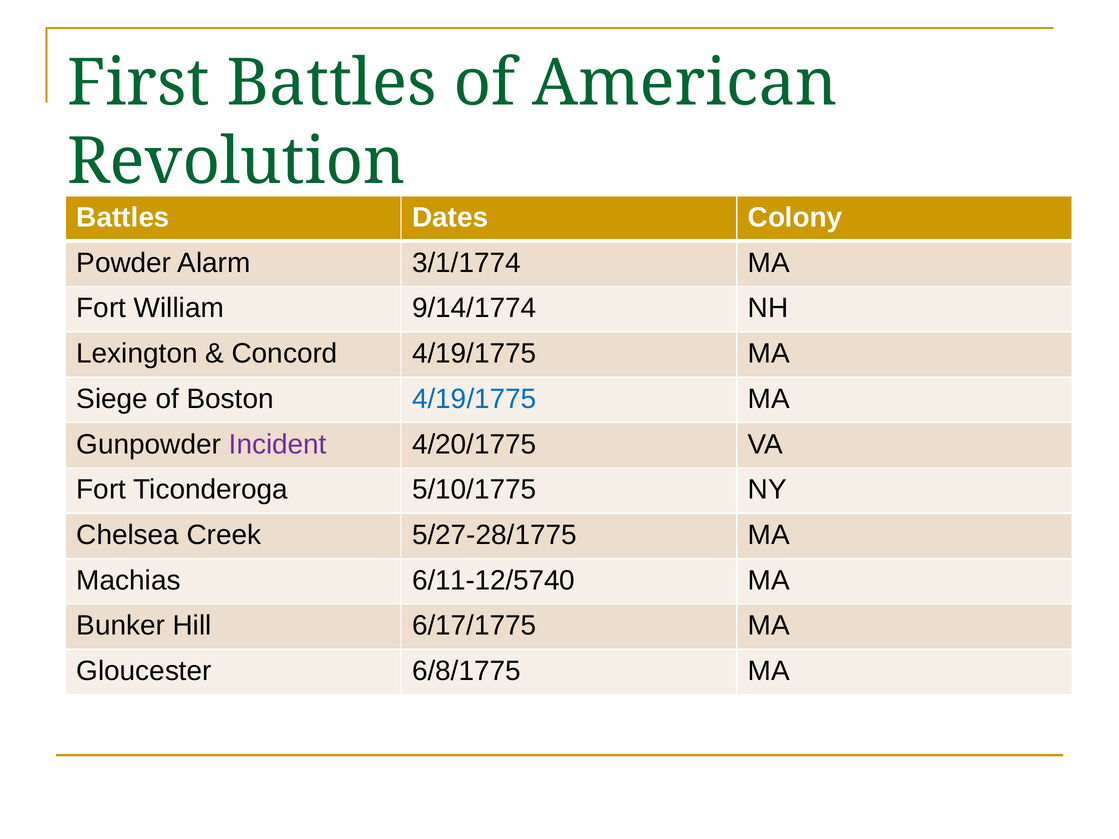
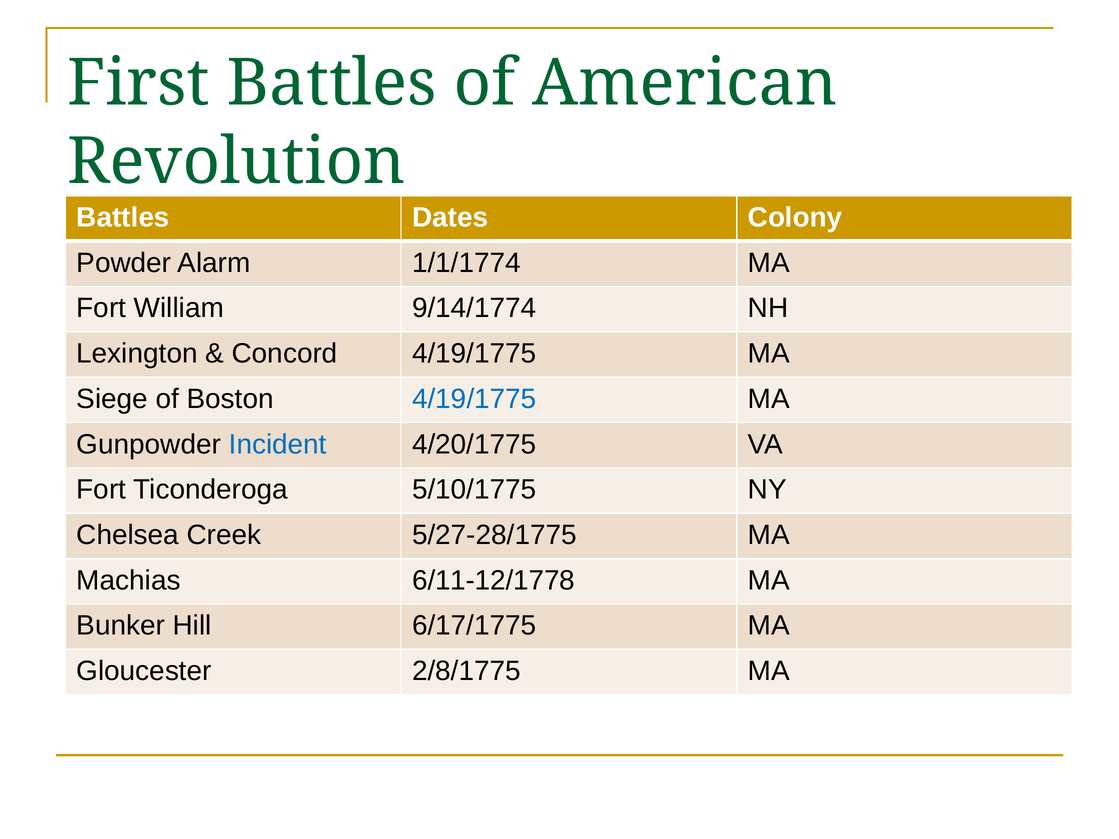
3/1/1774: 3/1/1774 -> 1/1/1774
Incident colour: purple -> blue
6/11-12/5740: 6/11-12/5740 -> 6/11-12/1778
6/8/1775: 6/8/1775 -> 2/8/1775
